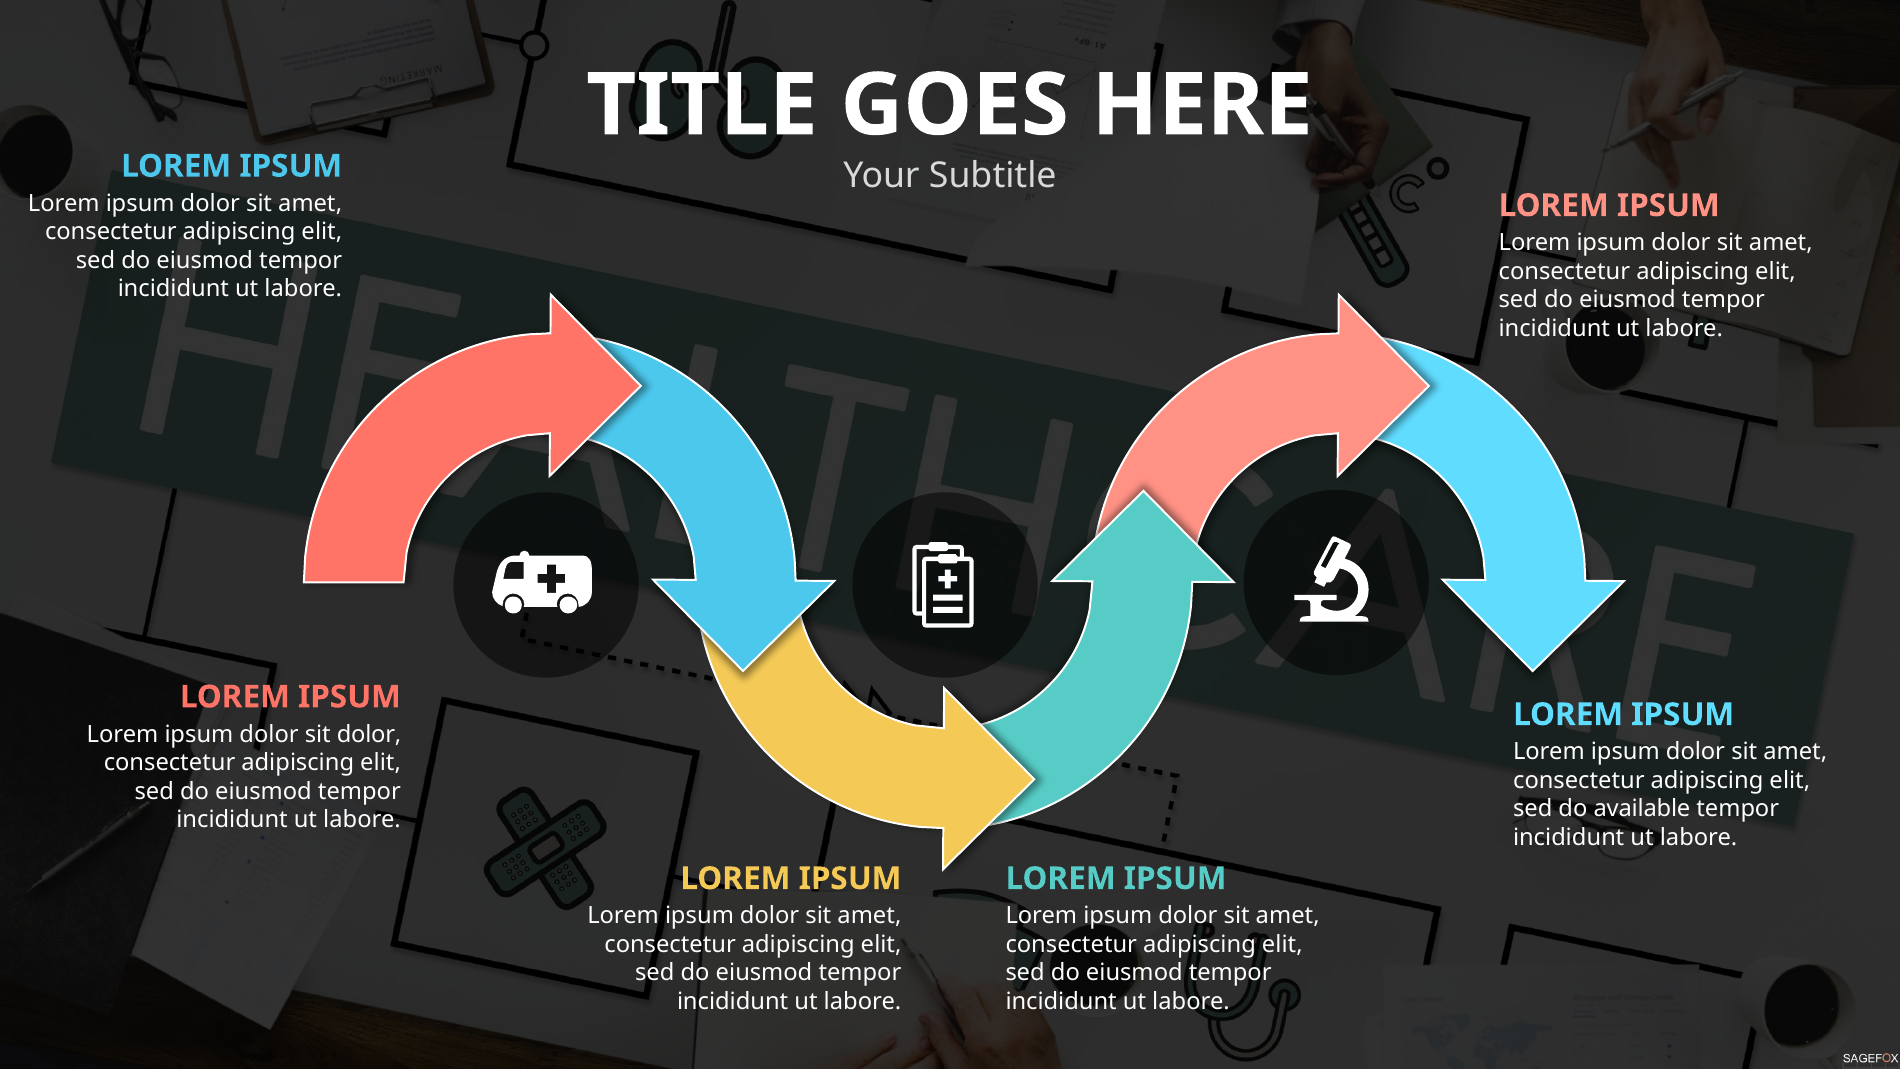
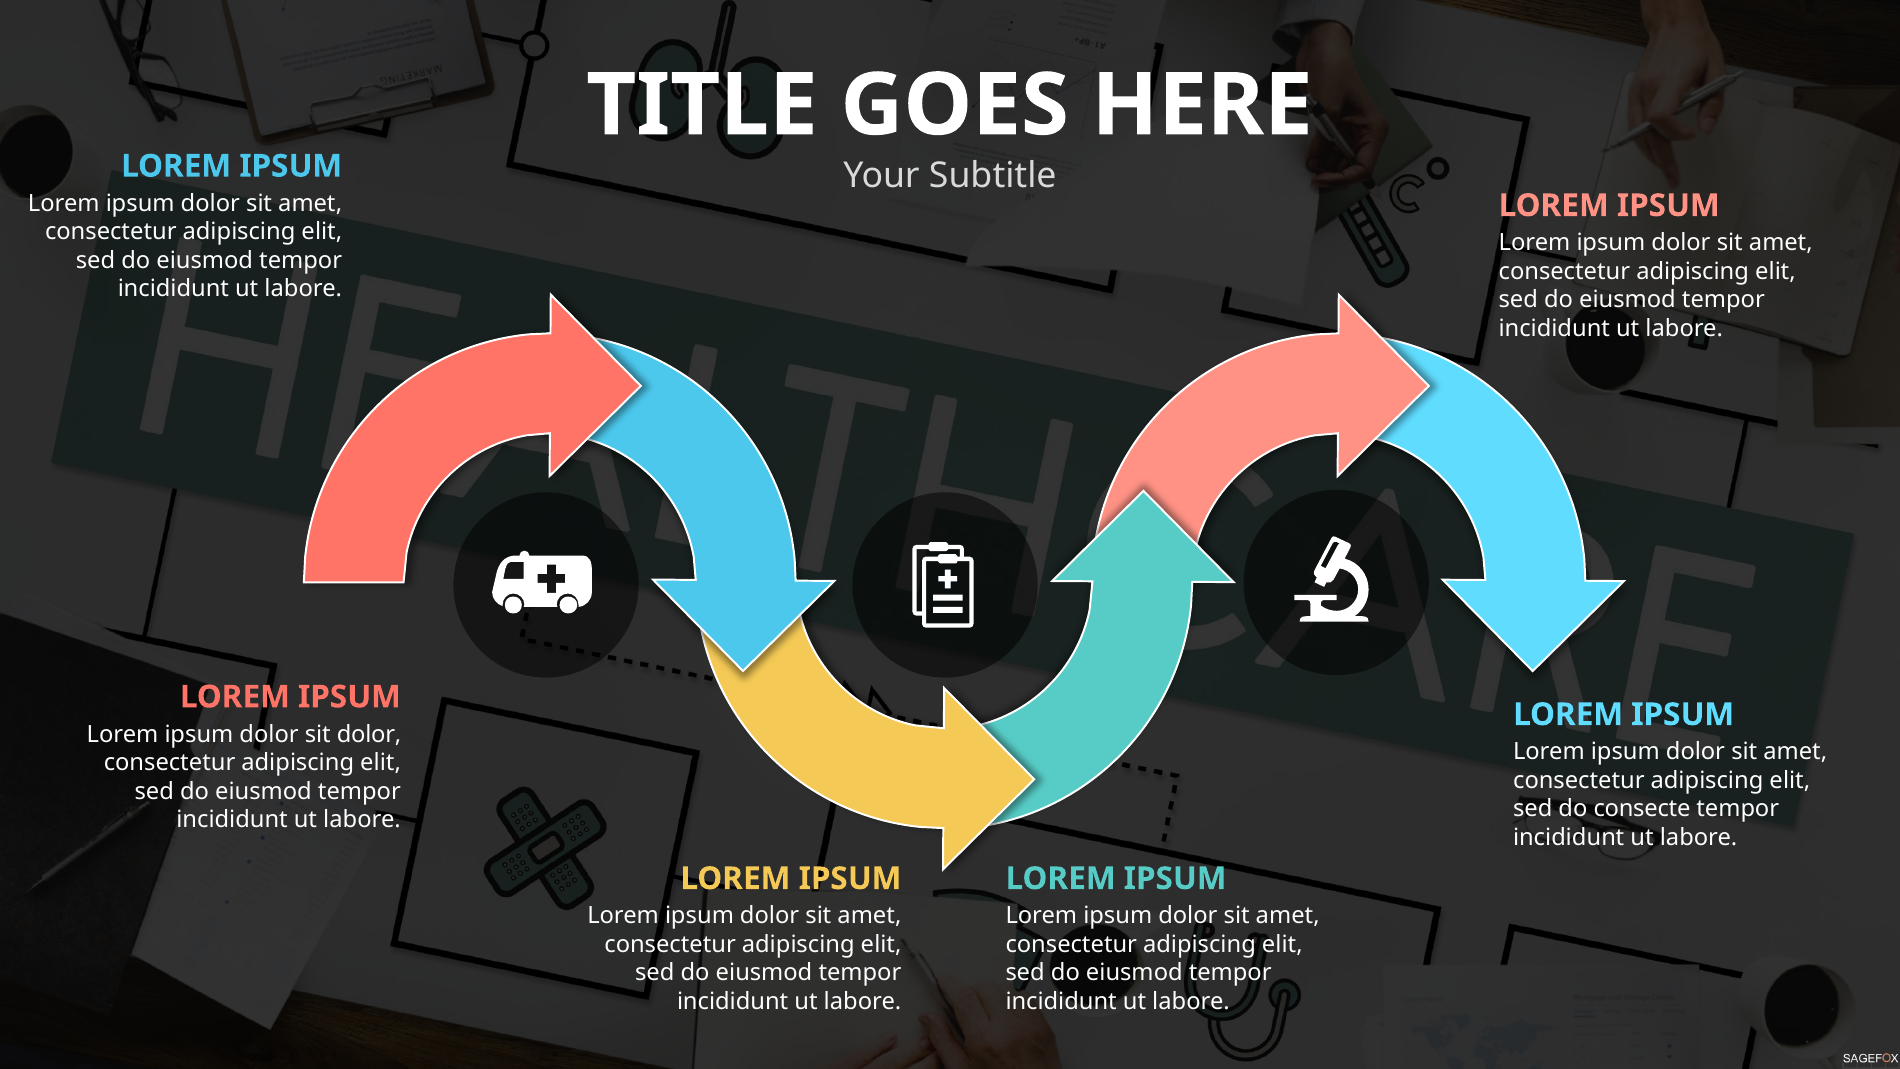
available: available -> consecte
